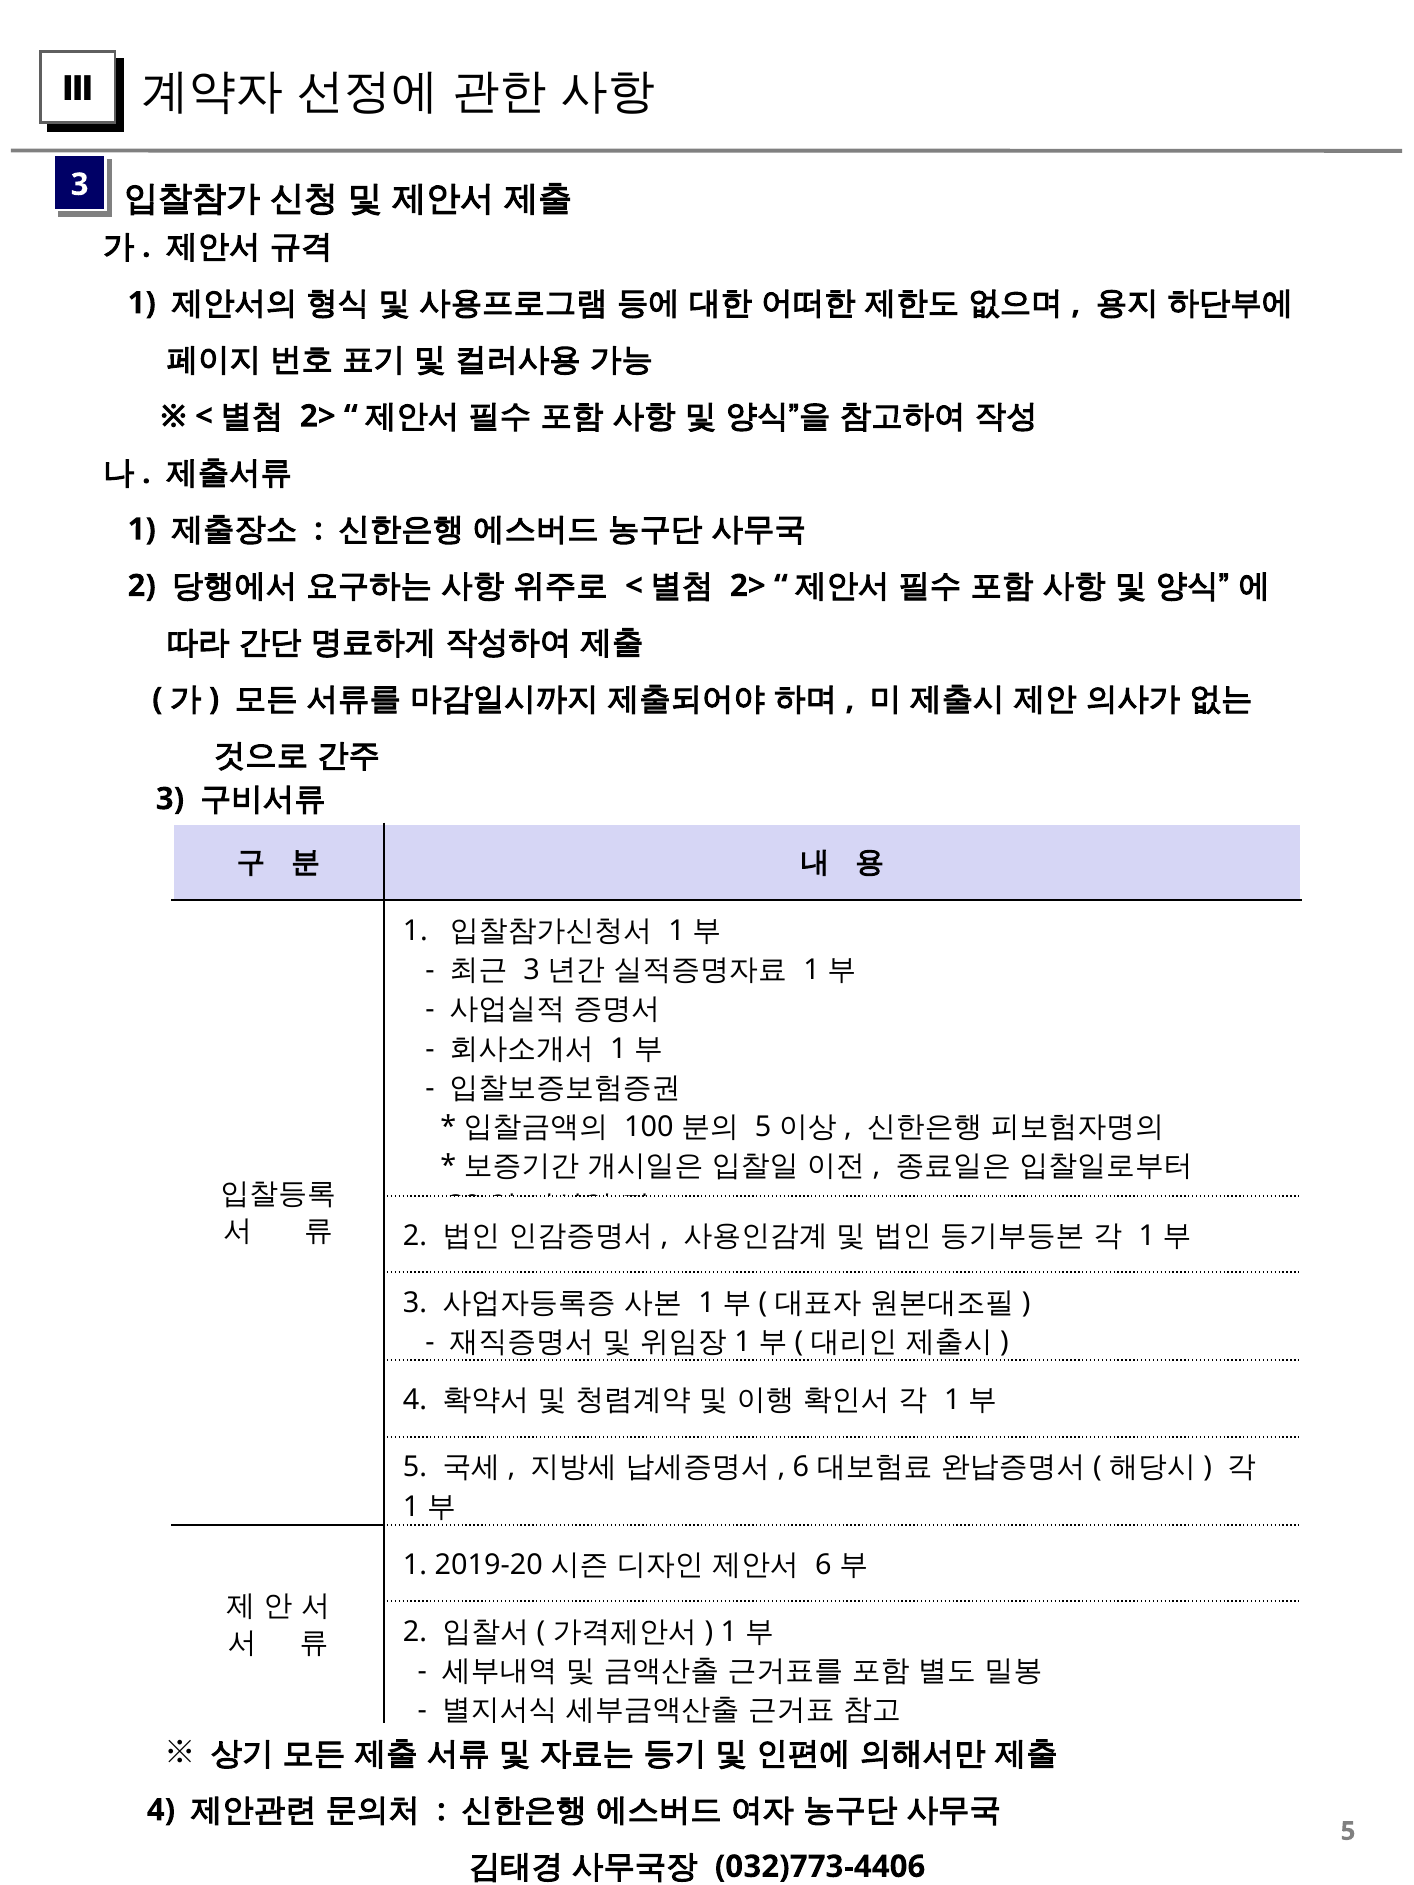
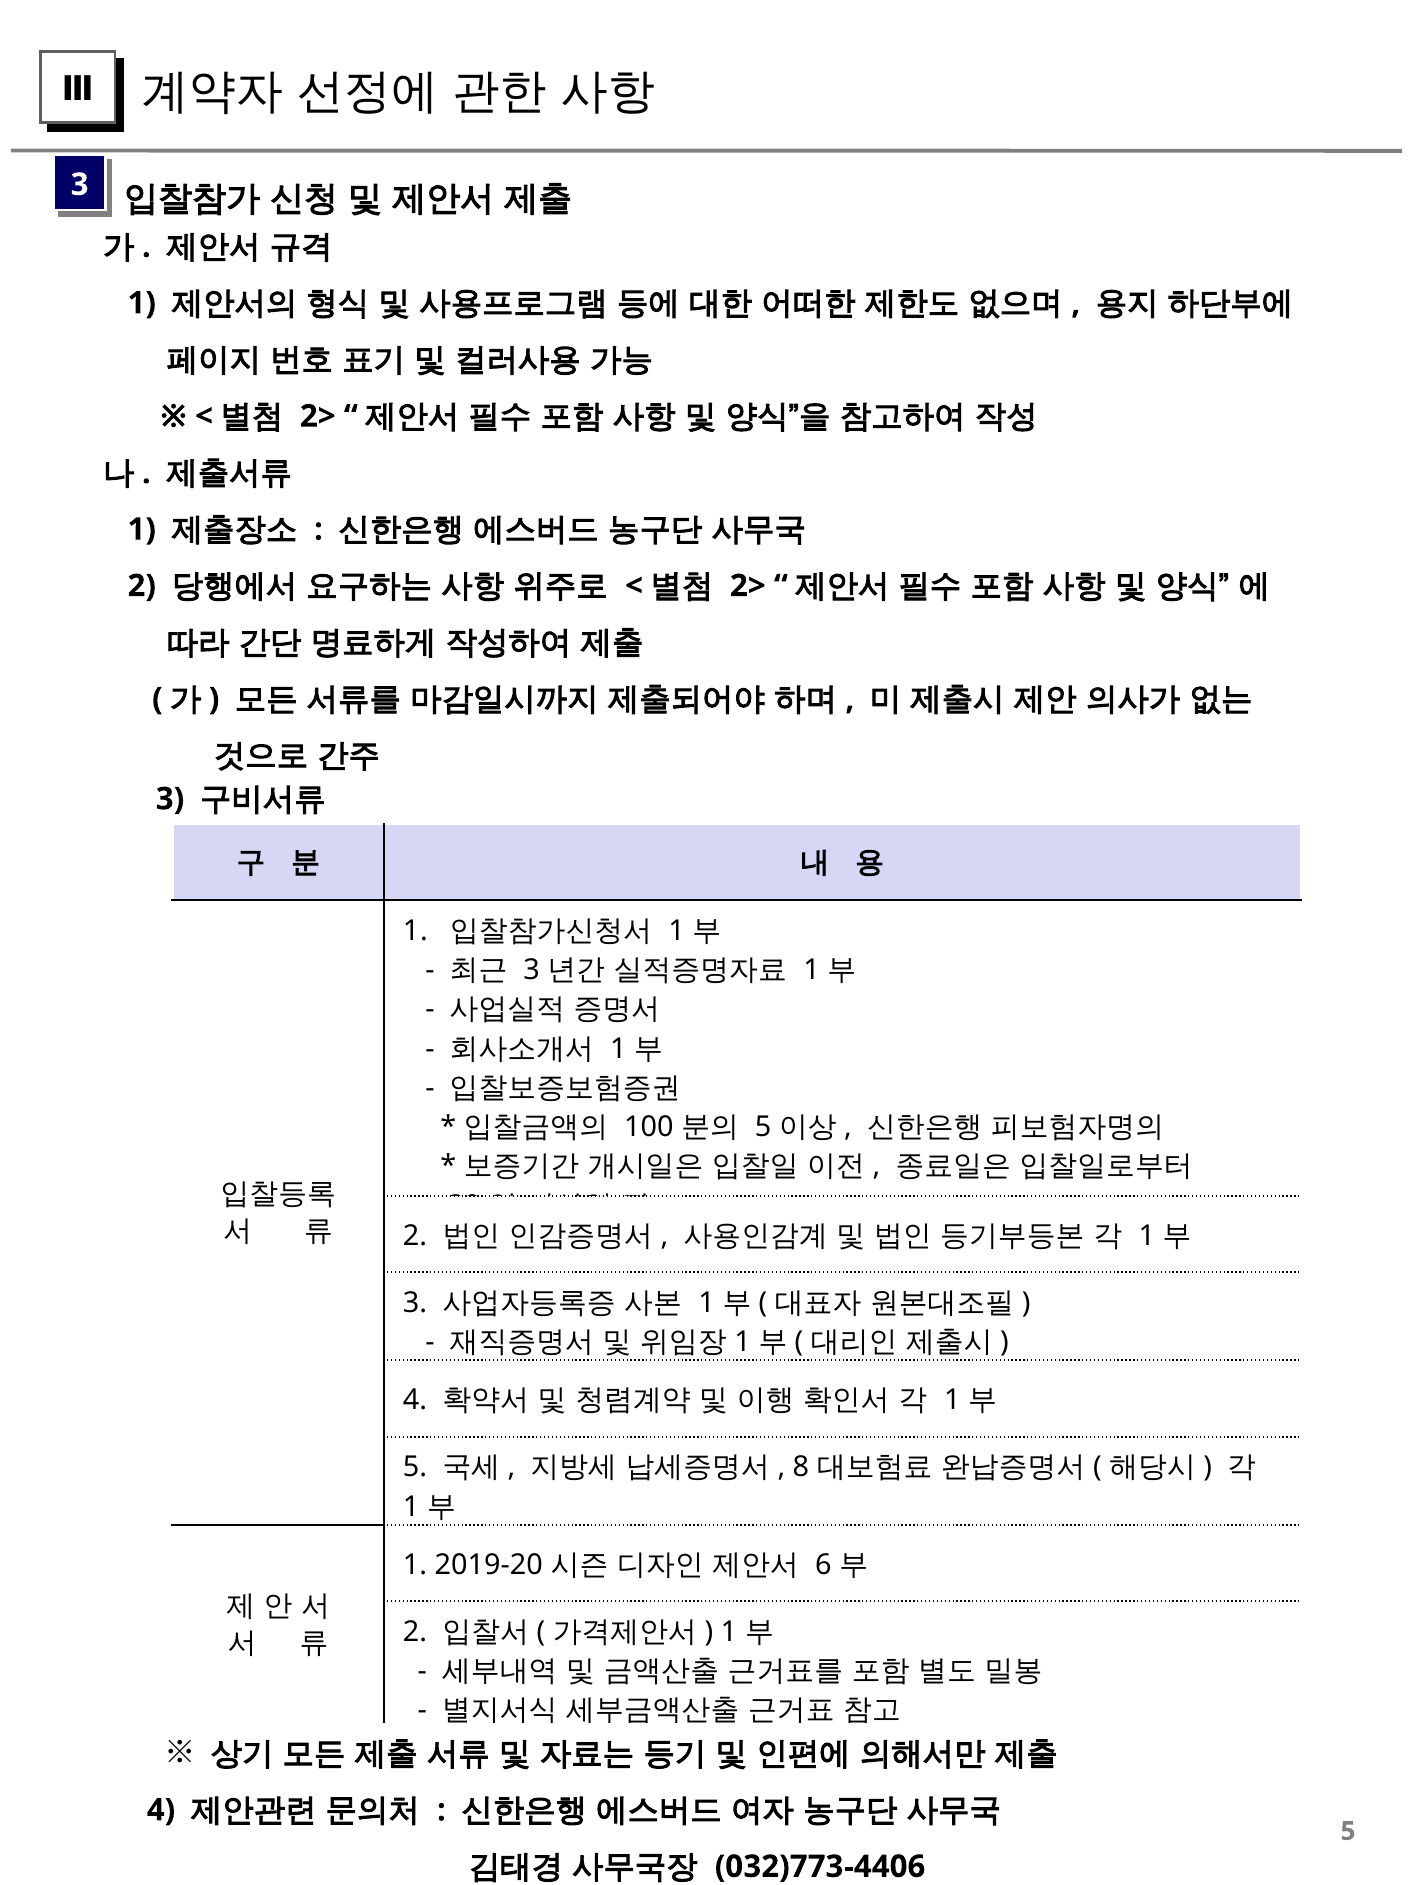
6 at (801, 1468): 6 -> 8
